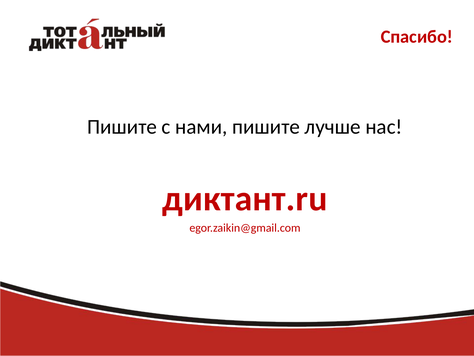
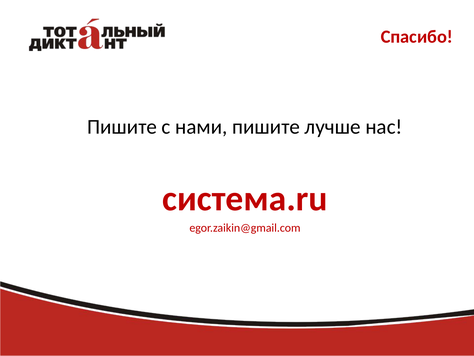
диктант.ru: диктант.ru -> система.ru
